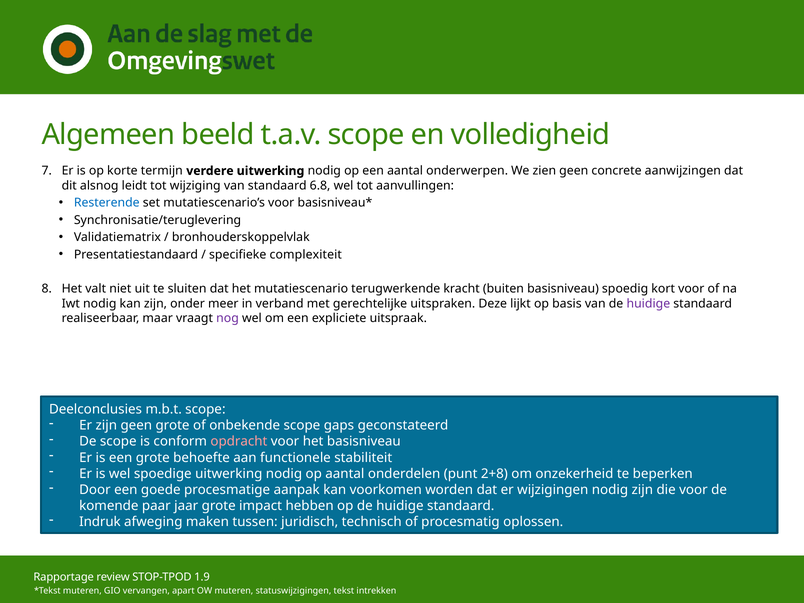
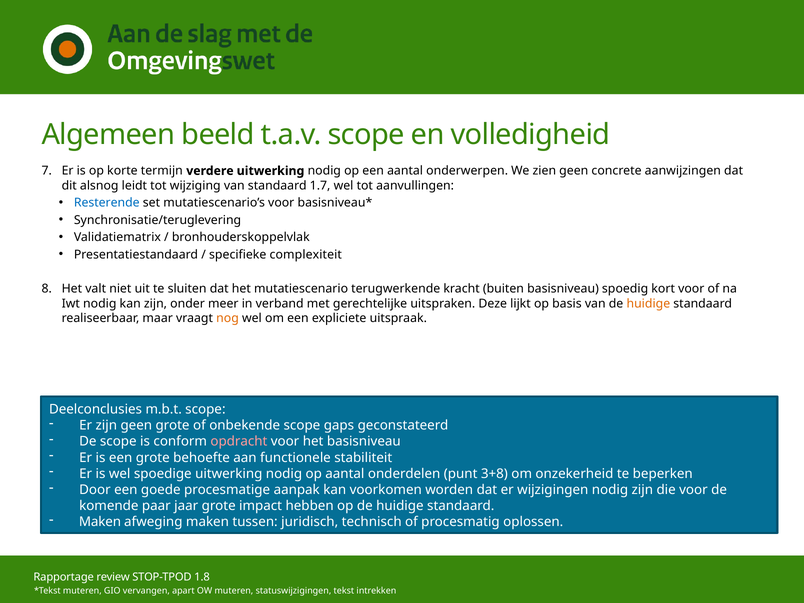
6.8: 6.8 -> 1.7
huidige at (648, 304) colour: purple -> orange
nog colour: purple -> orange
2+8: 2+8 -> 3+8
Indruk at (100, 522): Indruk -> Maken
1.9: 1.9 -> 1.8
